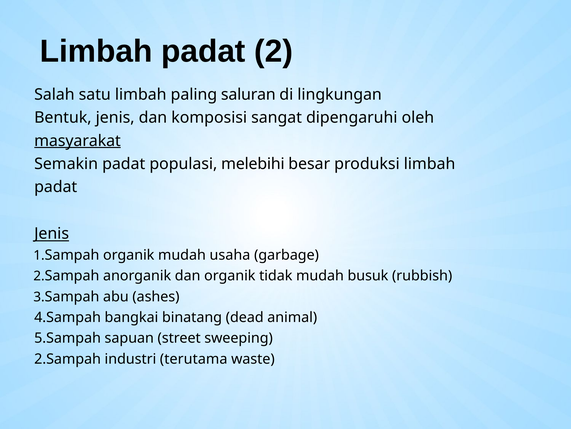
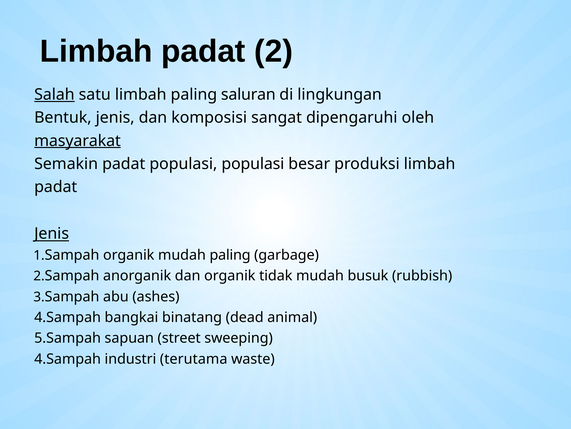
Salah underline: none -> present
populasi melebihi: melebihi -> populasi
mudah usaha: usaha -> paling
2.Sampah at (68, 358): 2.Sampah -> 4.Sampah
